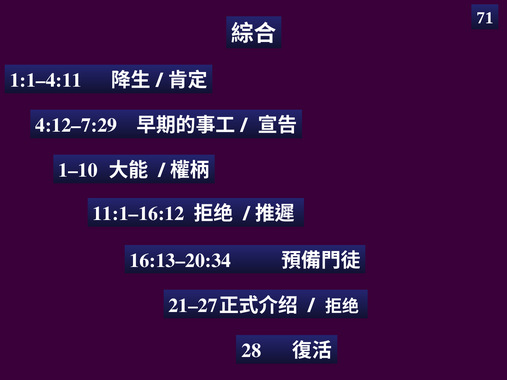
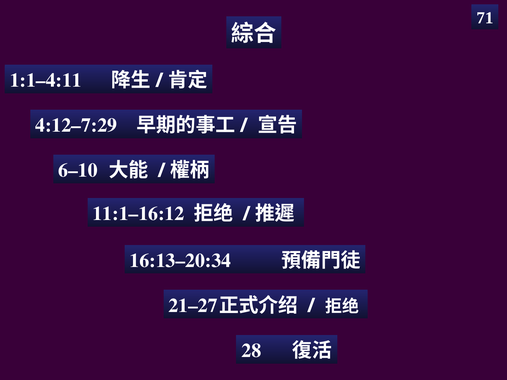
1–10: 1–10 -> 6–10
